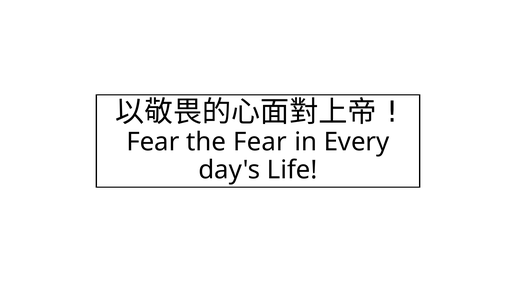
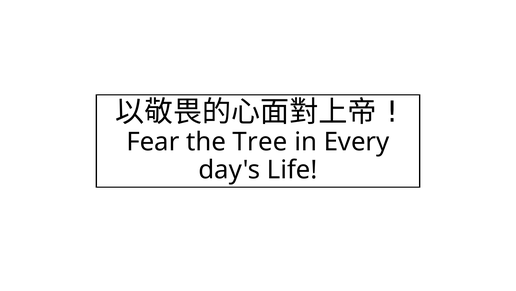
the Fear: Fear -> Tree
